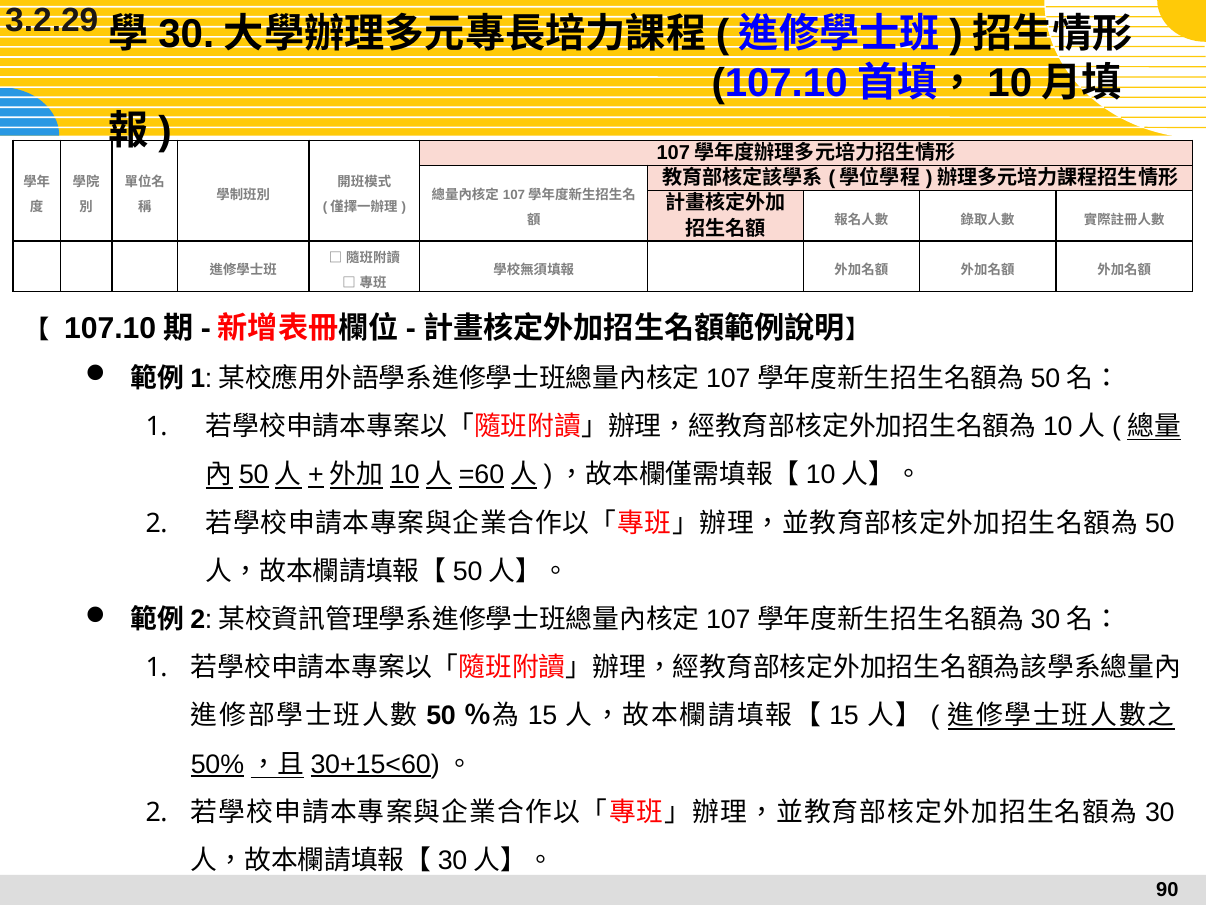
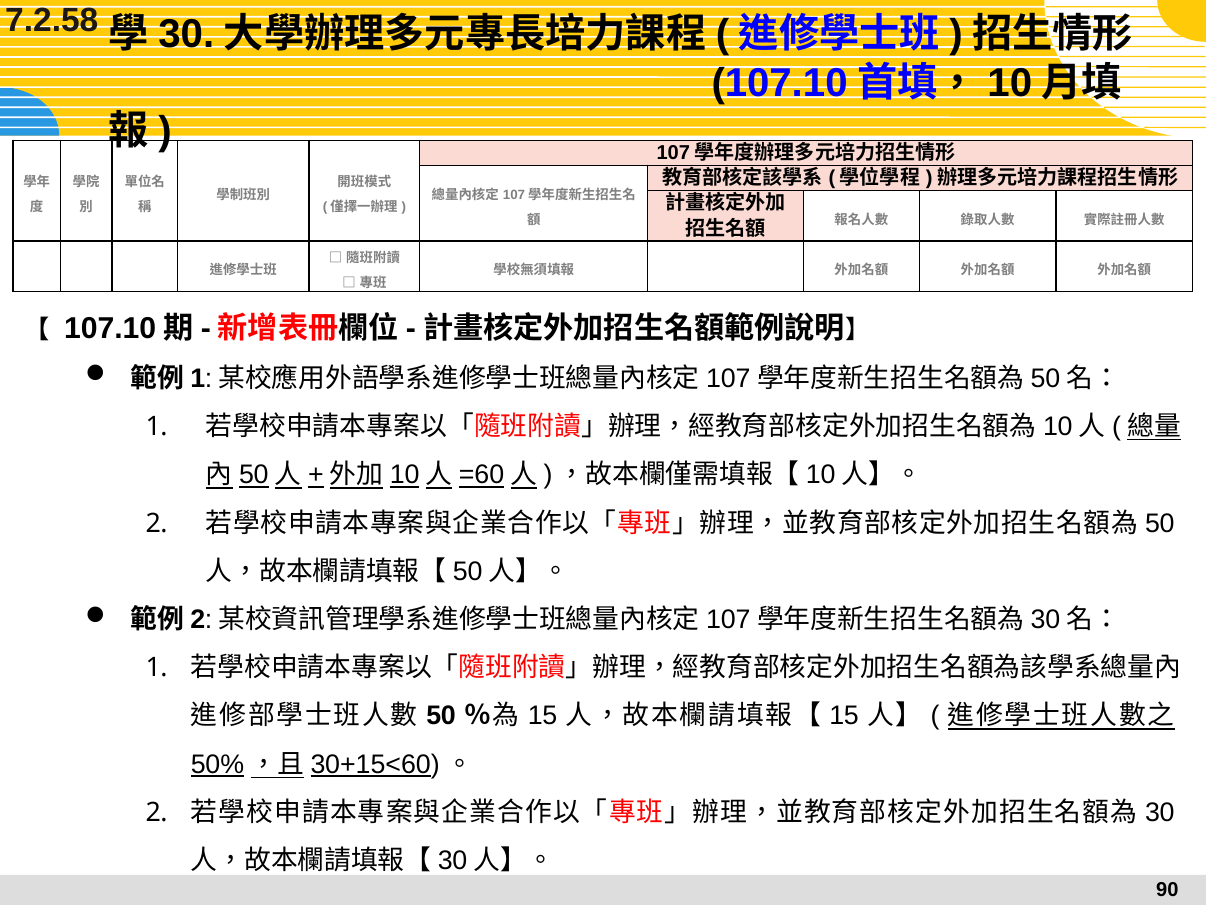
3.2.29: 3.2.29 -> 7.2.58
